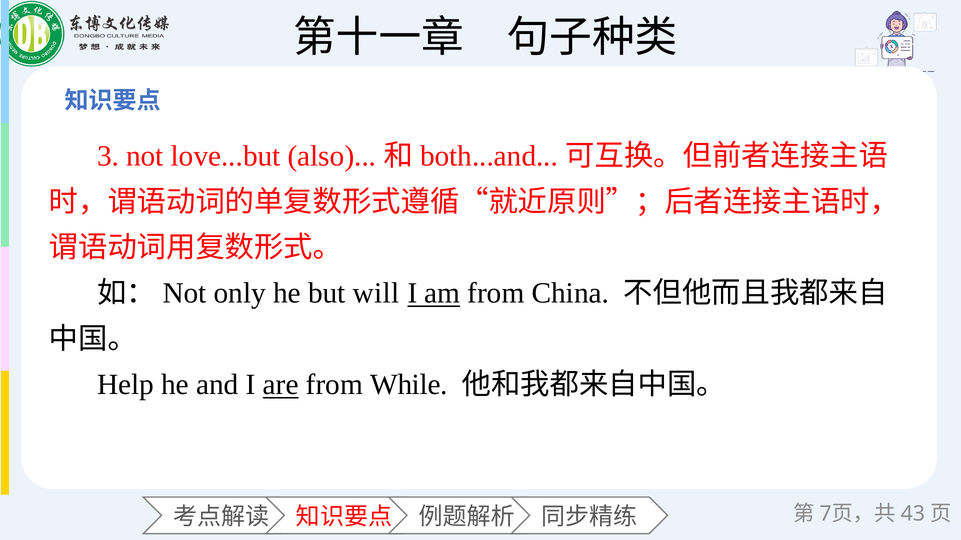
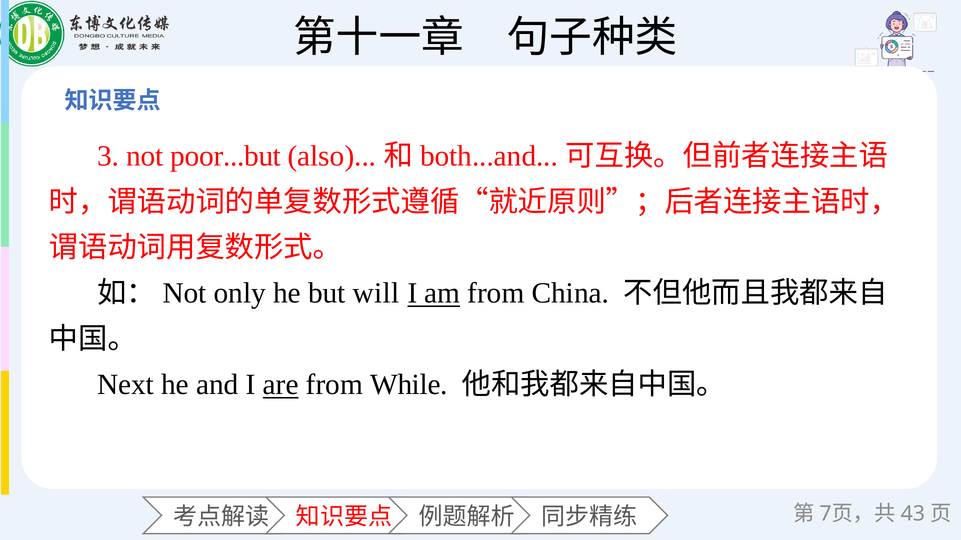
love...but: love...but -> poor...but
Help: Help -> Next
